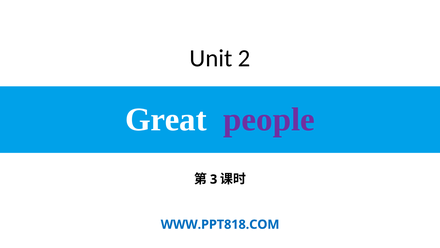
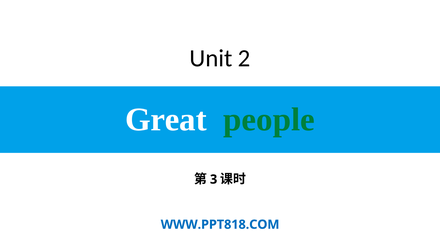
people colour: purple -> green
